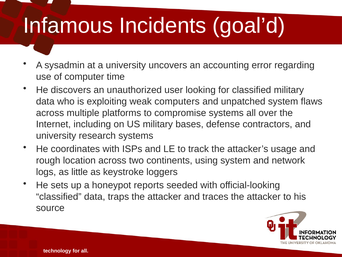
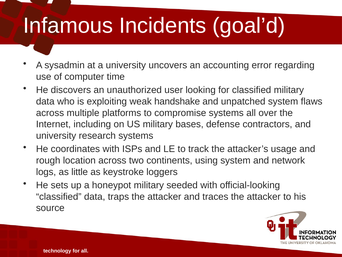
computers: computers -> handshake
honeypot reports: reports -> military
